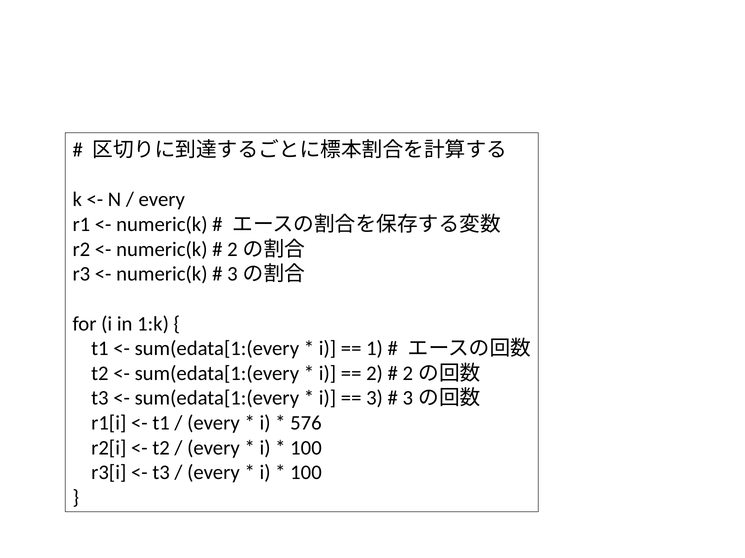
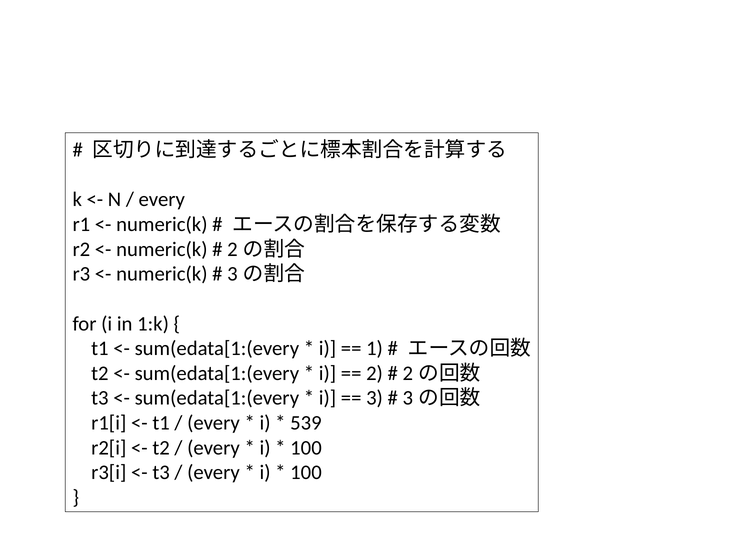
576: 576 -> 539
